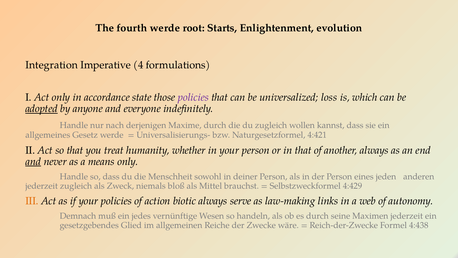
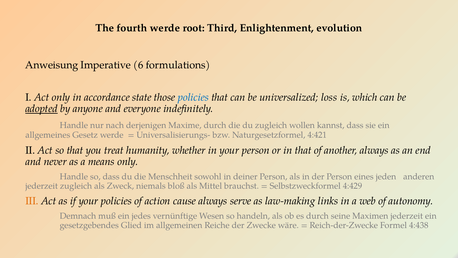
Starts: Starts -> Third
Integration: Integration -> Anweisung
4: 4 -> 6
policies at (193, 97) colour: purple -> blue
and at (33, 161) underline: present -> none
biotic: biotic -> cause
